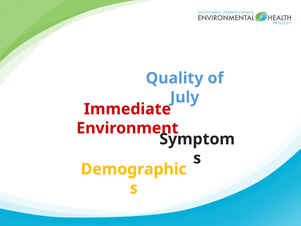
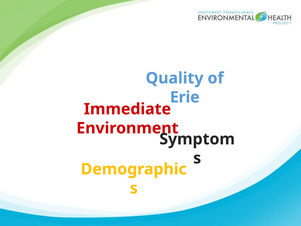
July: July -> Erie
